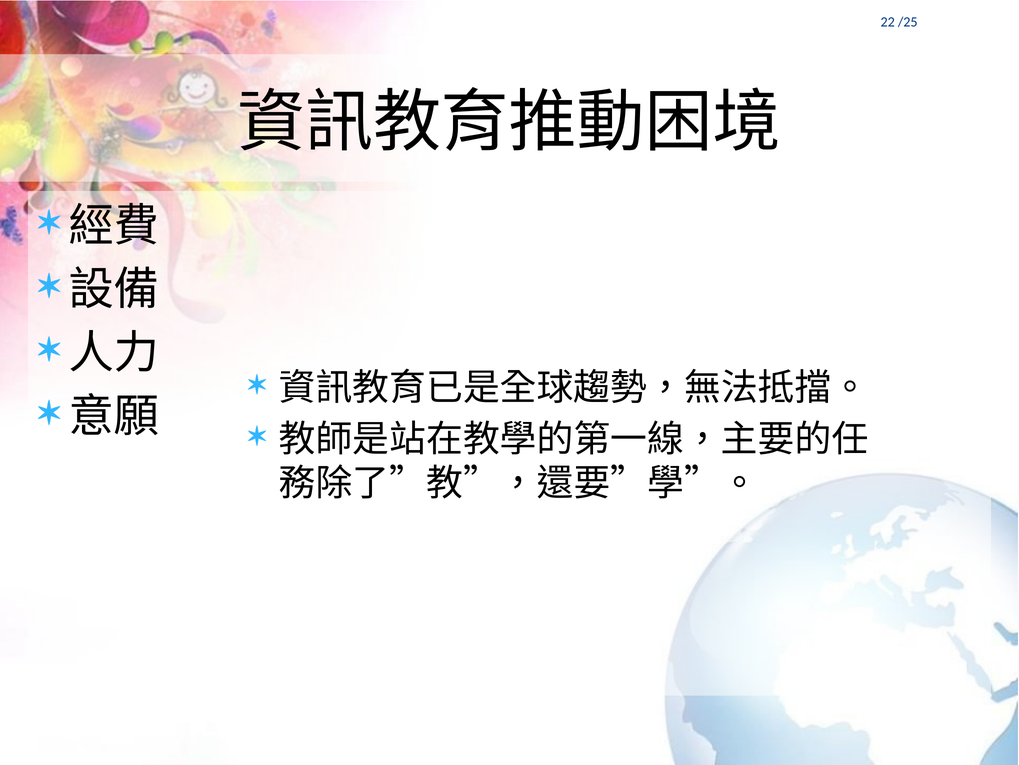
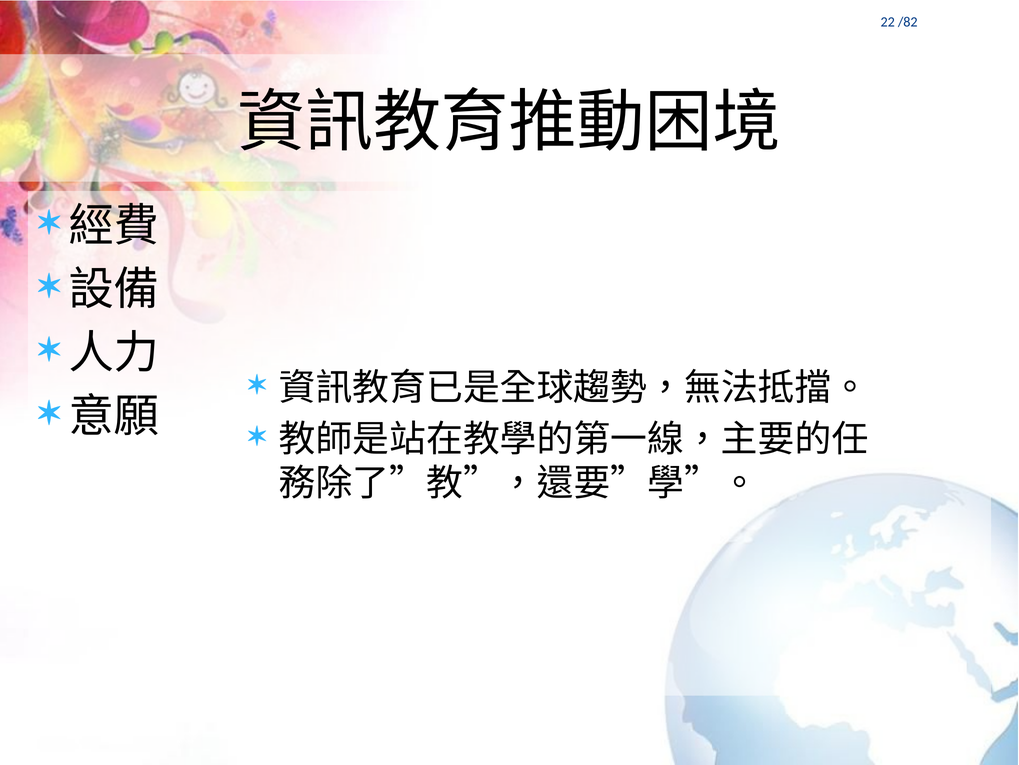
/25: /25 -> /82
